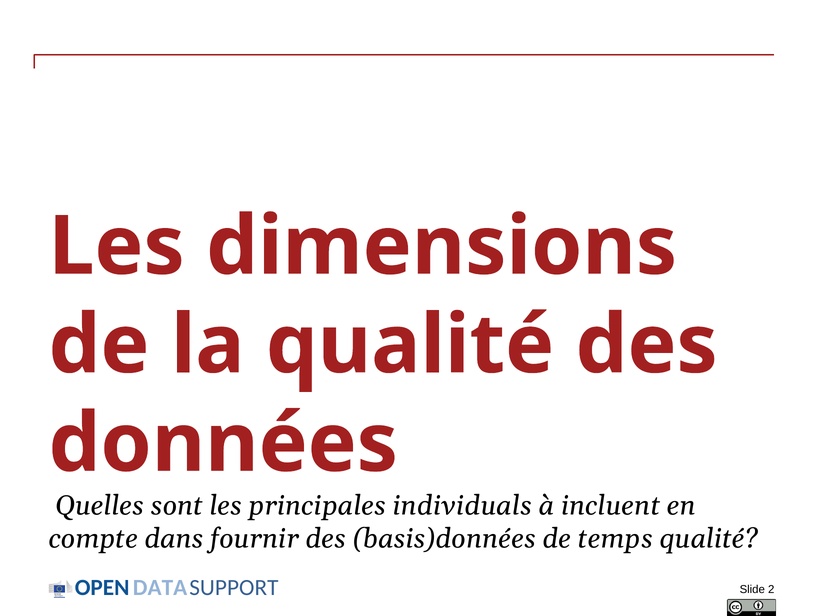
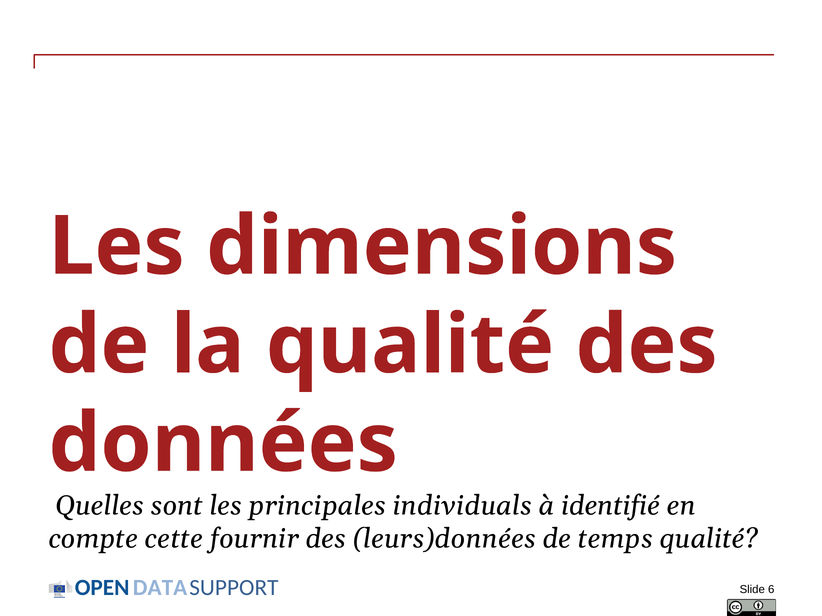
incluent: incluent -> identifié
dans: dans -> cette
basis)données: basis)données -> leurs)données
2: 2 -> 6
